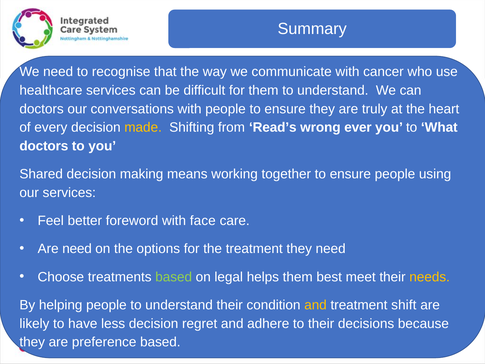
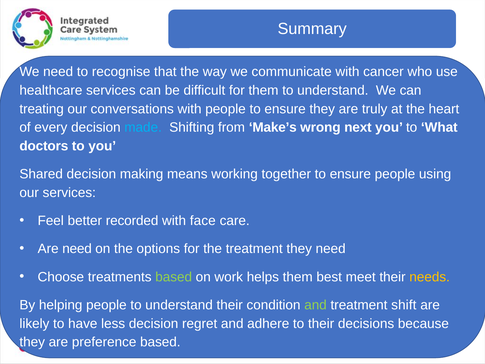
doctors at (42, 109): doctors -> treating
made colour: yellow -> light blue
Read’s: Read’s -> Make’s
ever: ever -> next
foreword: foreword -> recorded
legal: legal -> work
and at (315, 305) colour: yellow -> light green
